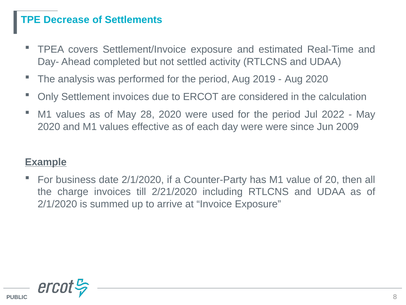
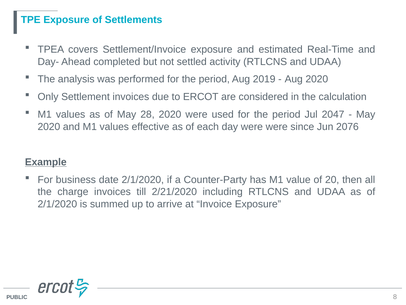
TPE Decrease: Decrease -> Exposure
2022: 2022 -> 2047
2009: 2009 -> 2076
